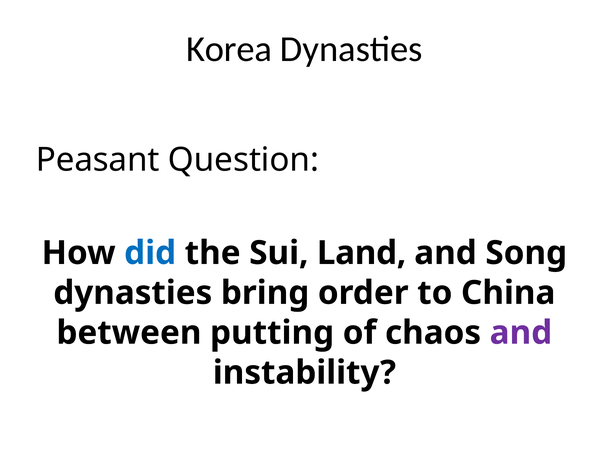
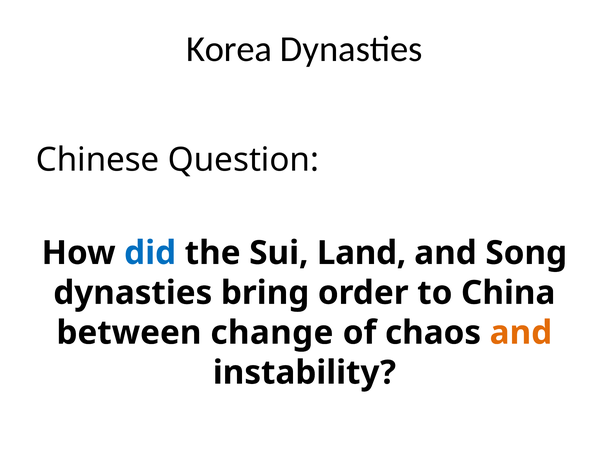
Peasant: Peasant -> Chinese
putting: putting -> change
and at (521, 333) colour: purple -> orange
